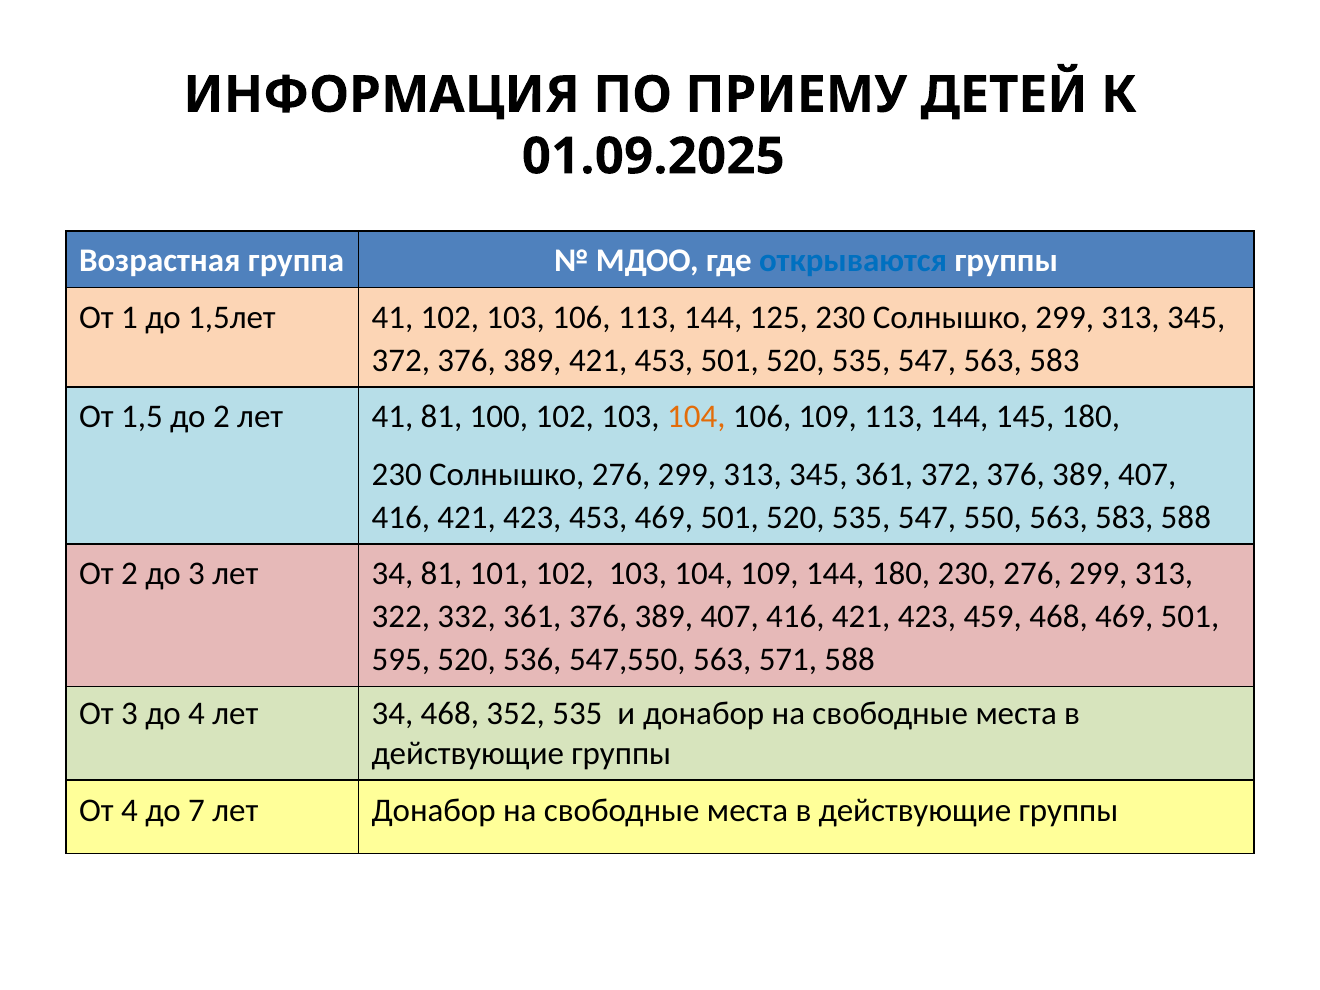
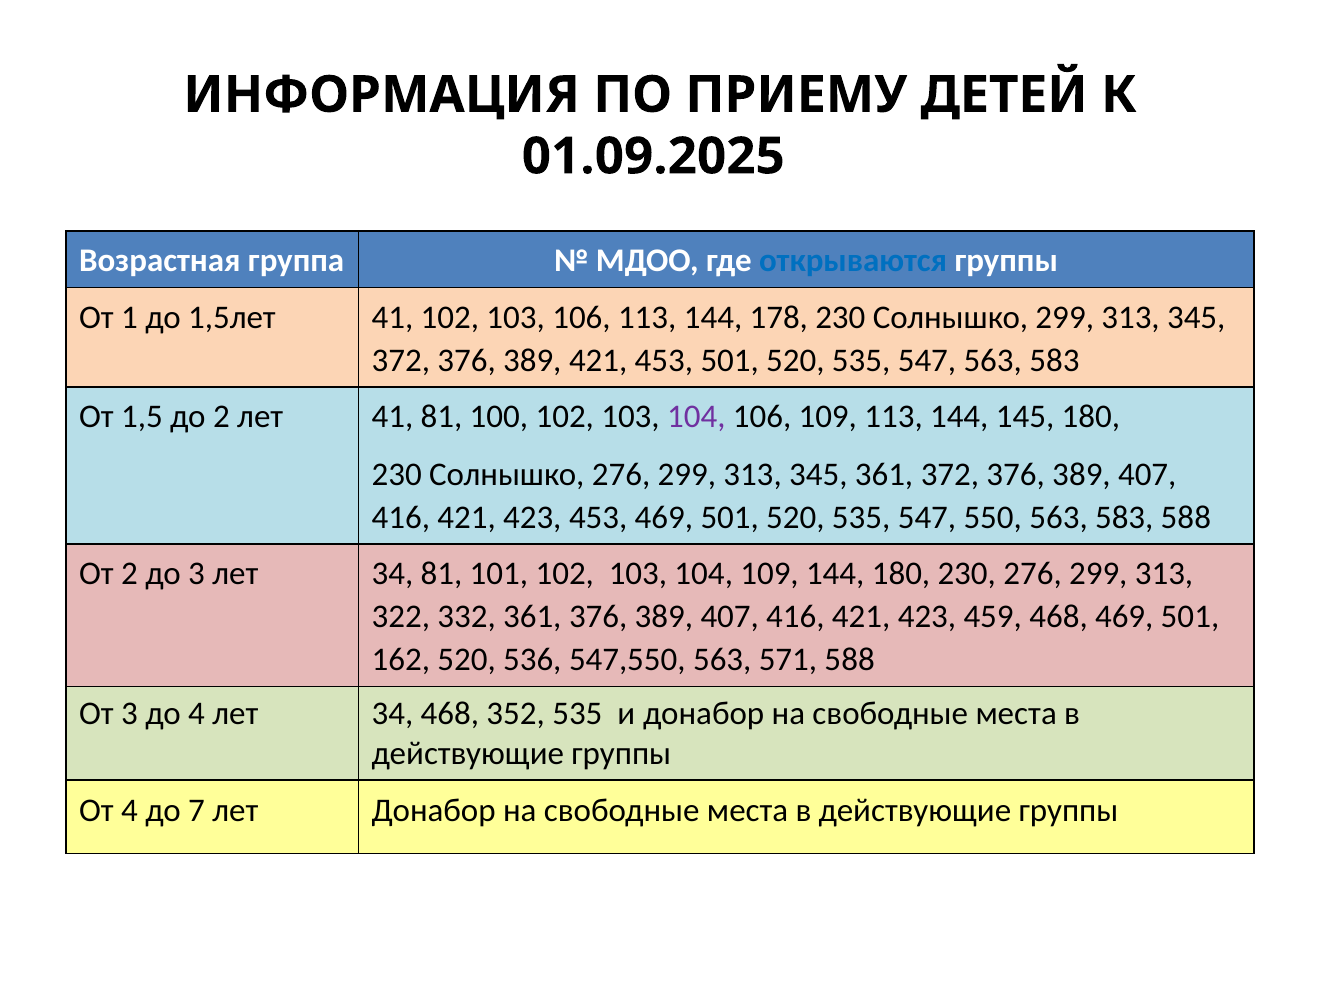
125: 125 -> 178
104 at (696, 417) colour: orange -> purple
595: 595 -> 162
